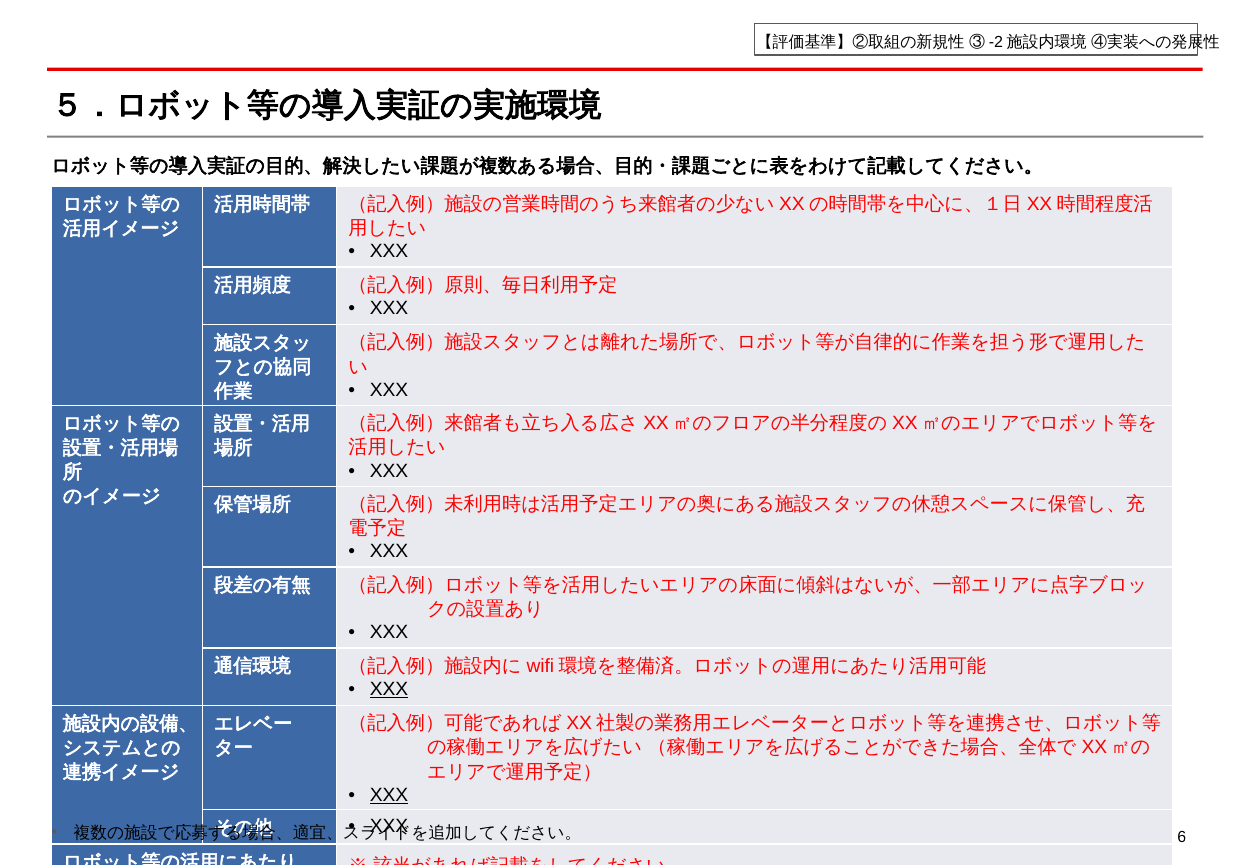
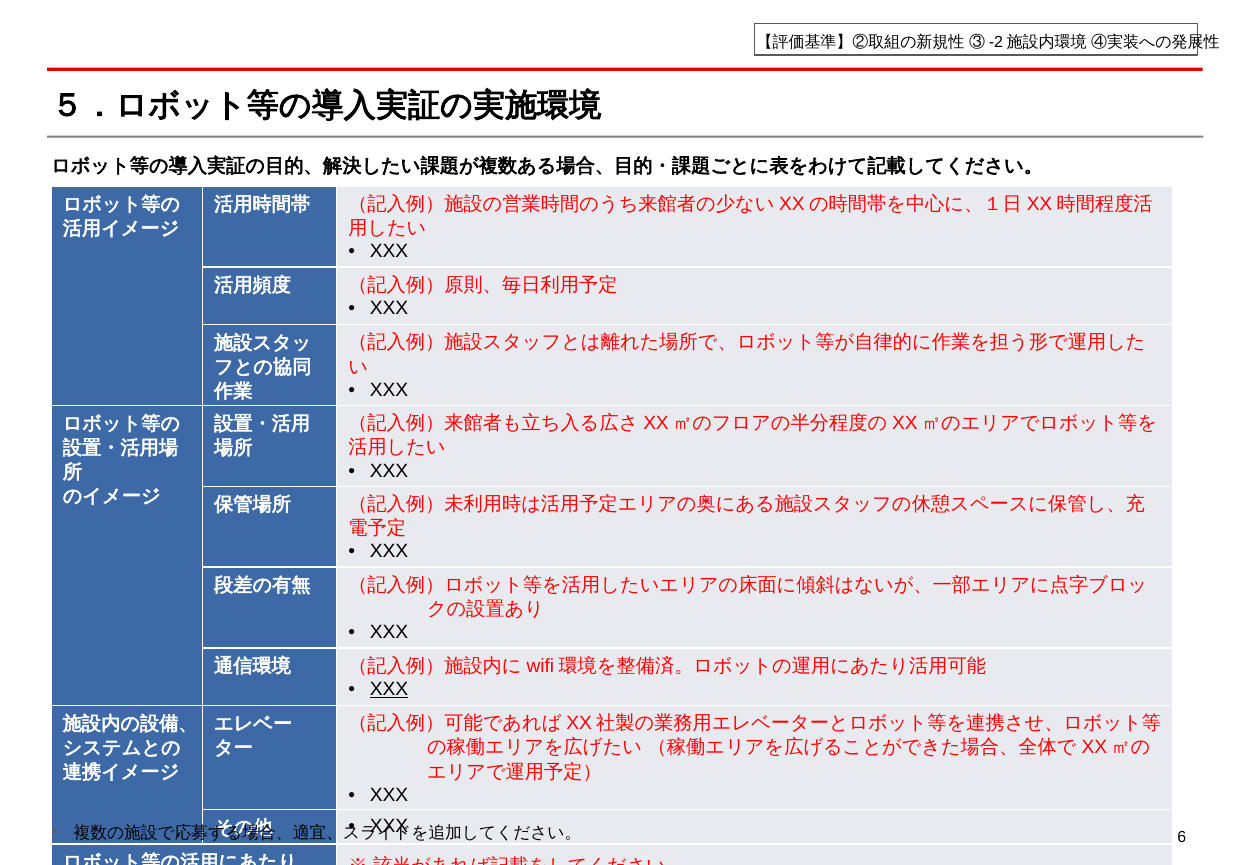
XXX at (389, 795) underline: present -> none
